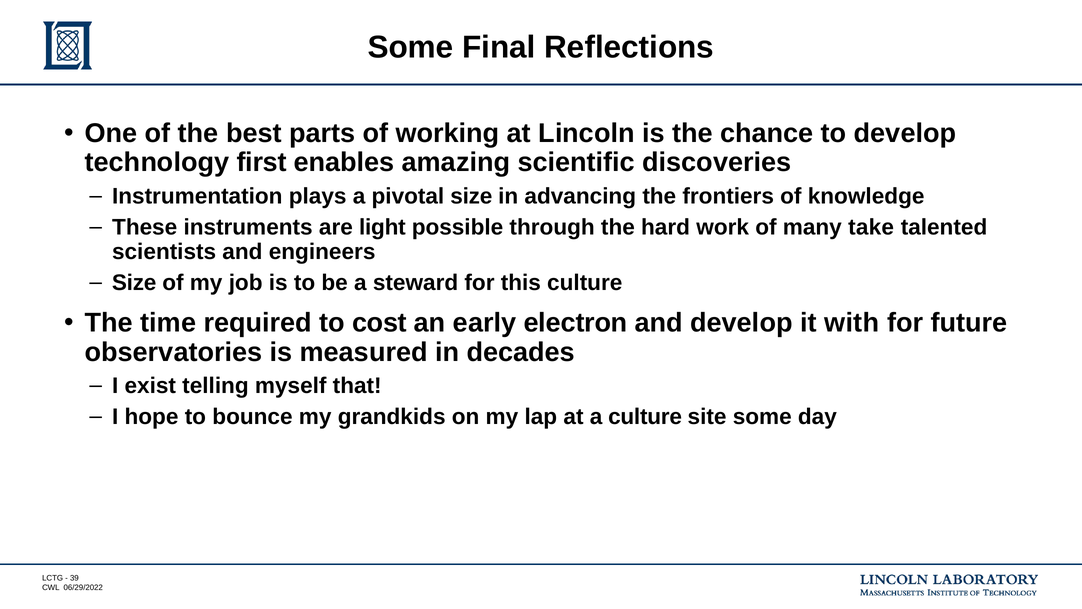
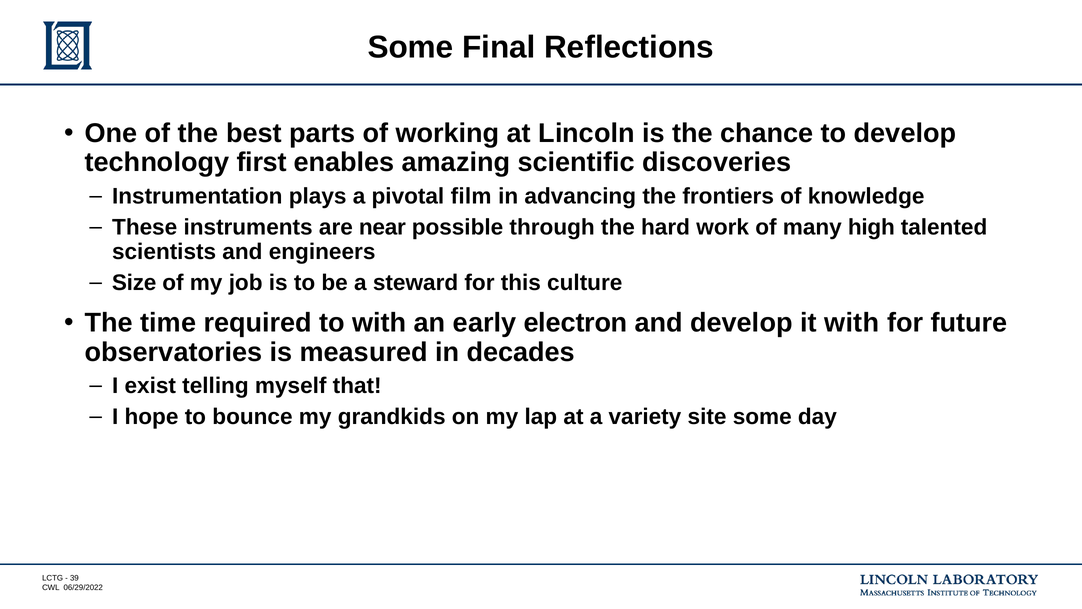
pivotal size: size -> film
light: light -> near
take: take -> high
to cost: cost -> with
a culture: culture -> variety
